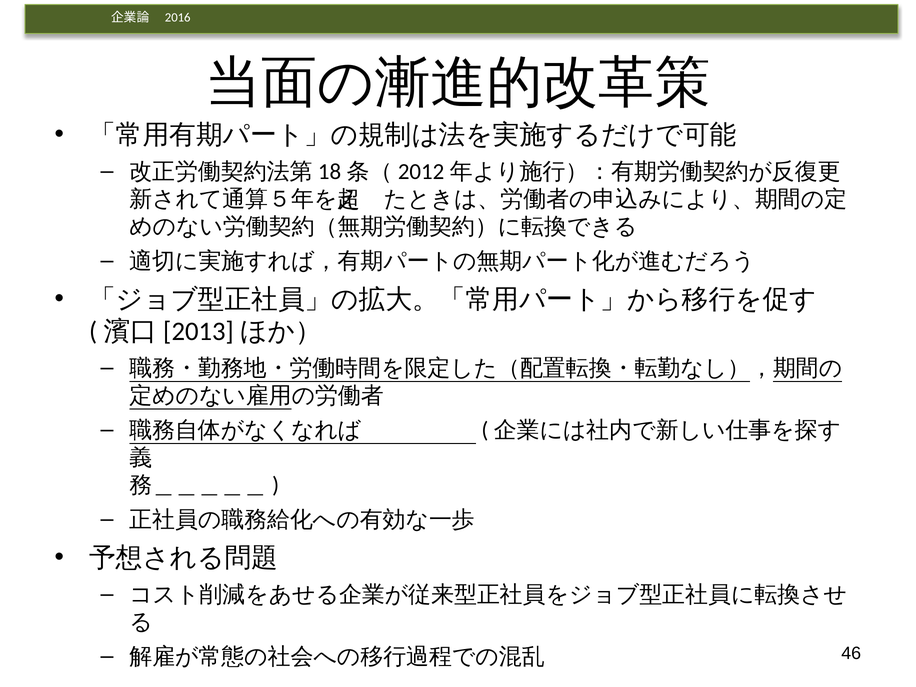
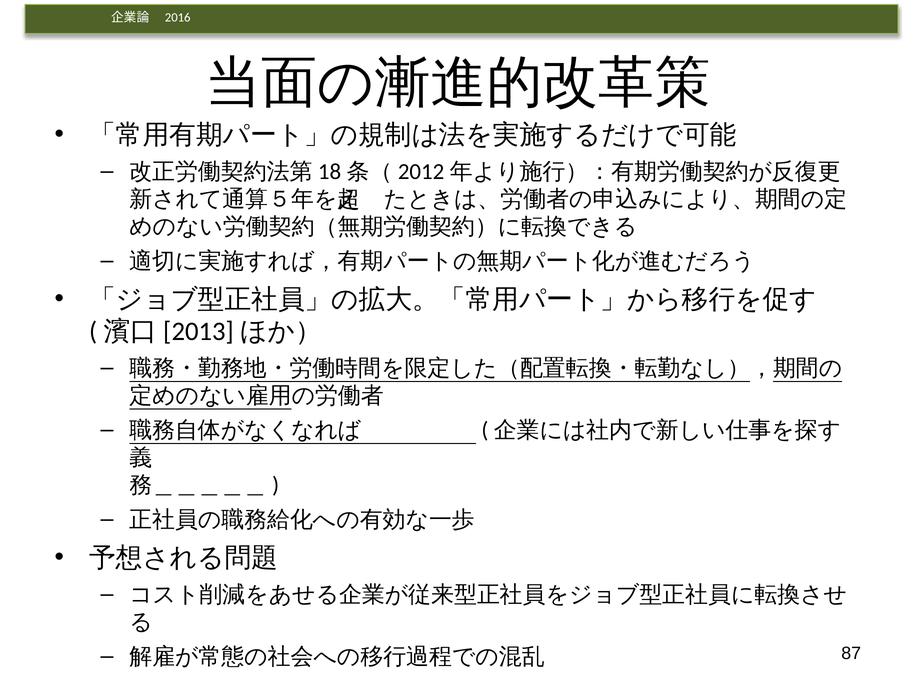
46: 46 -> 87
